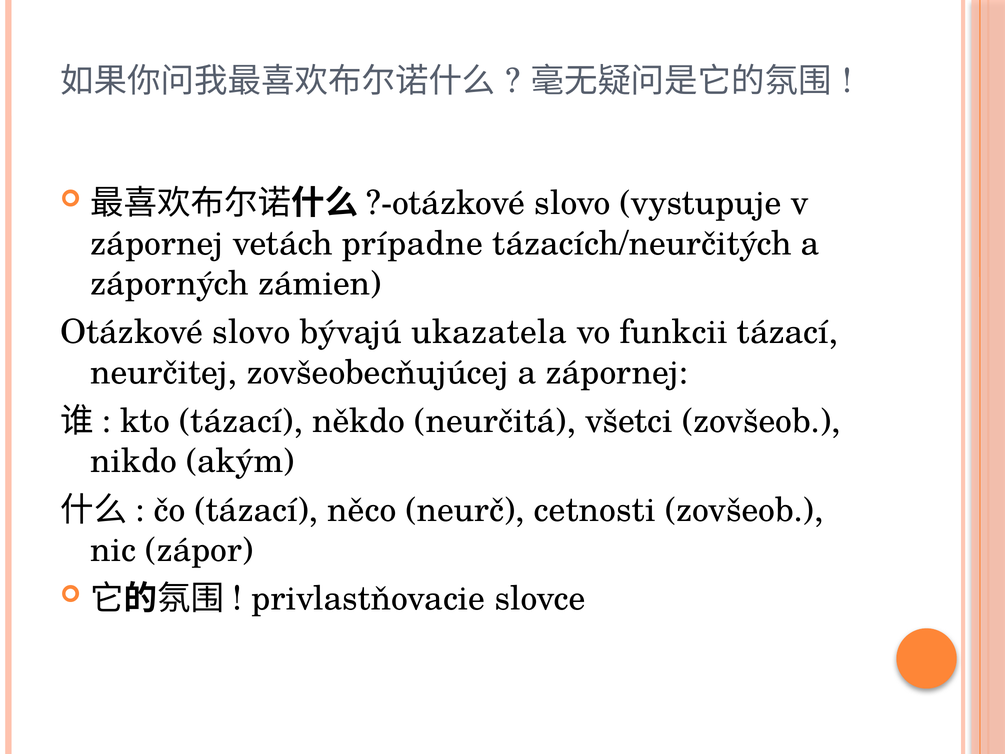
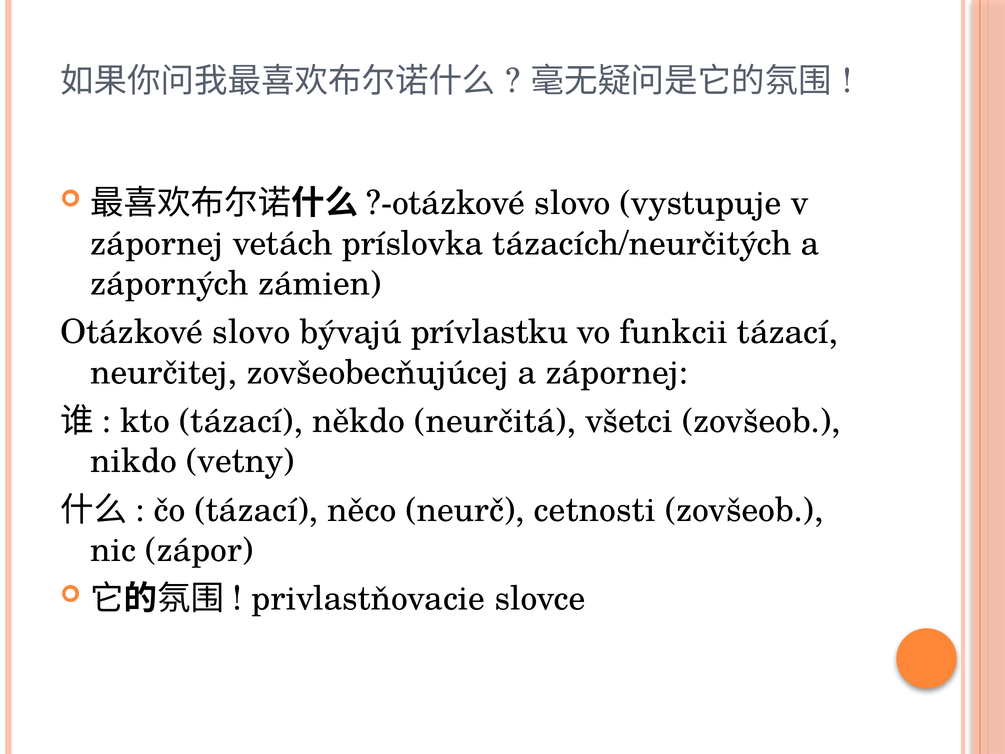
prípadne: prípadne -> príslovka
ukazatela: ukazatela -> prívlastku
akým: akým -> vetny
